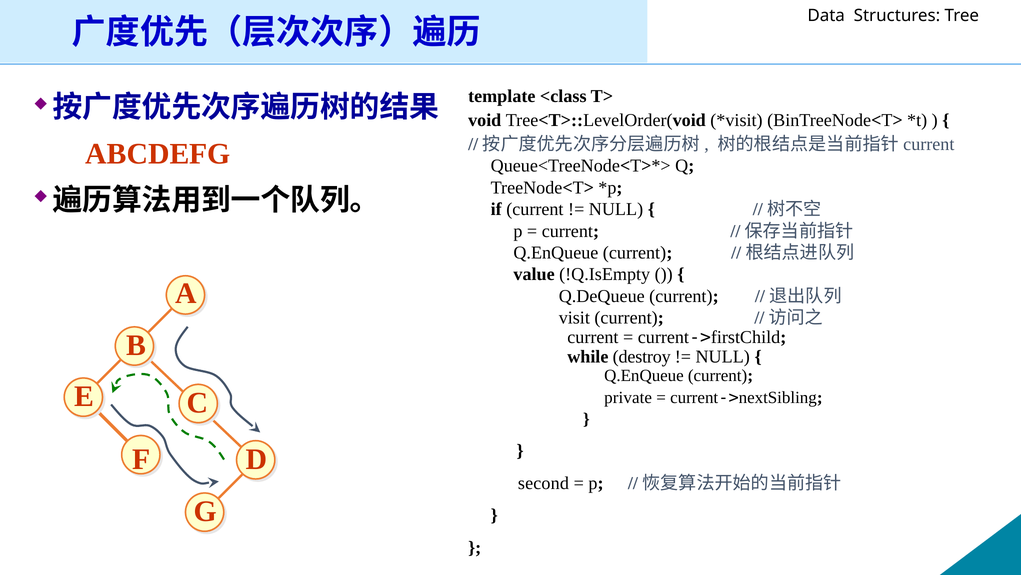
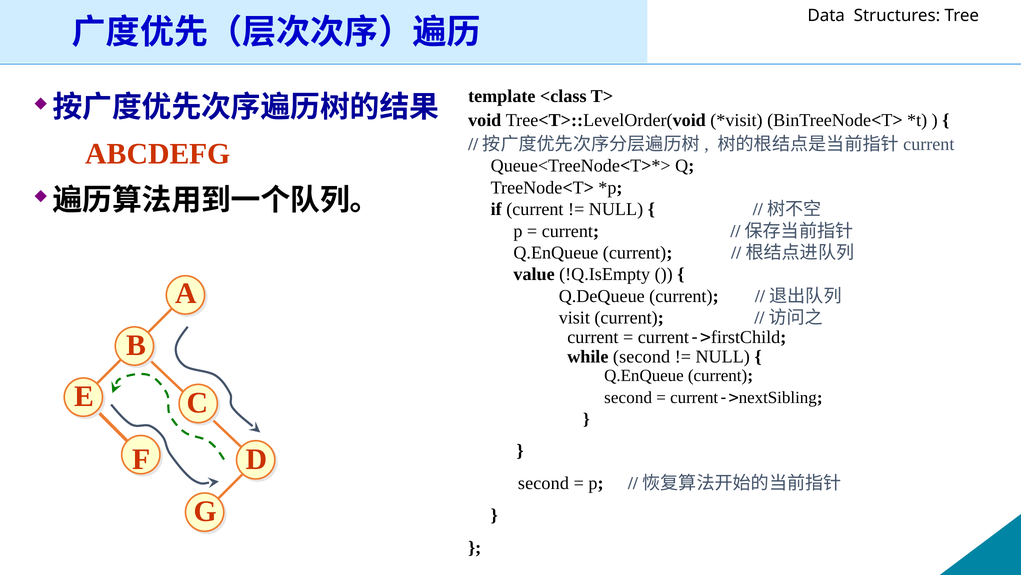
while destroy: destroy -> second
private at (628, 397): private -> second
